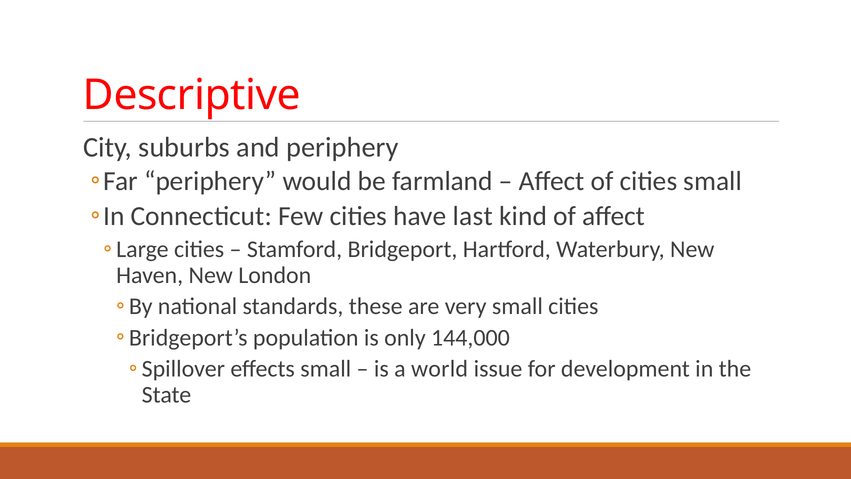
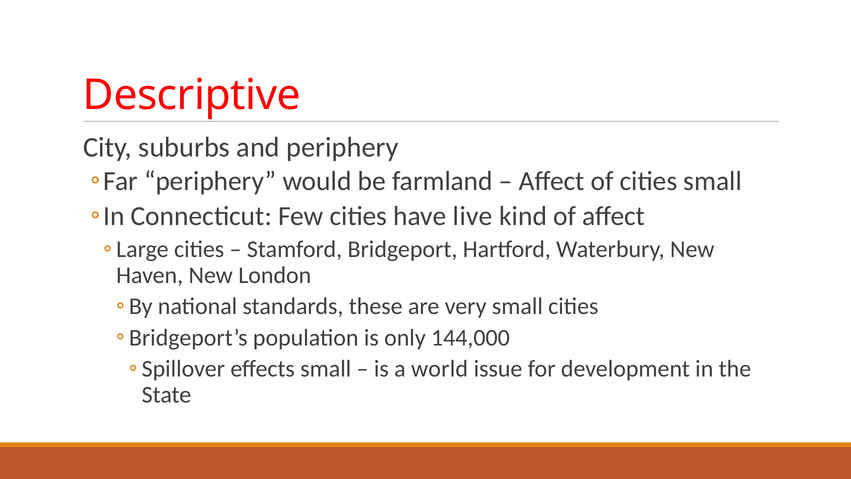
last: last -> live
